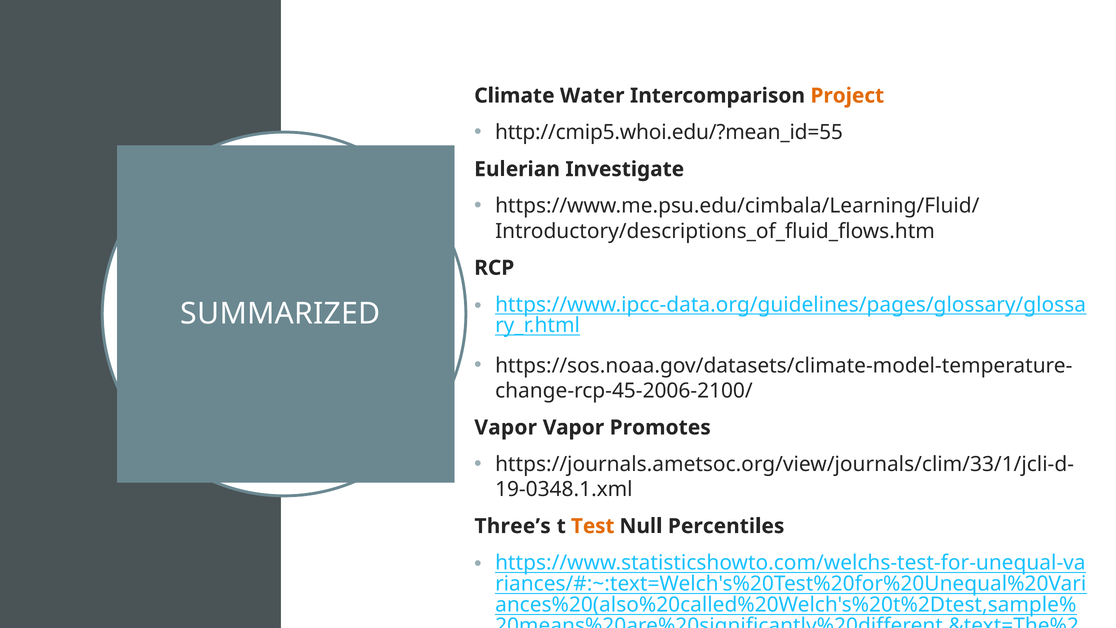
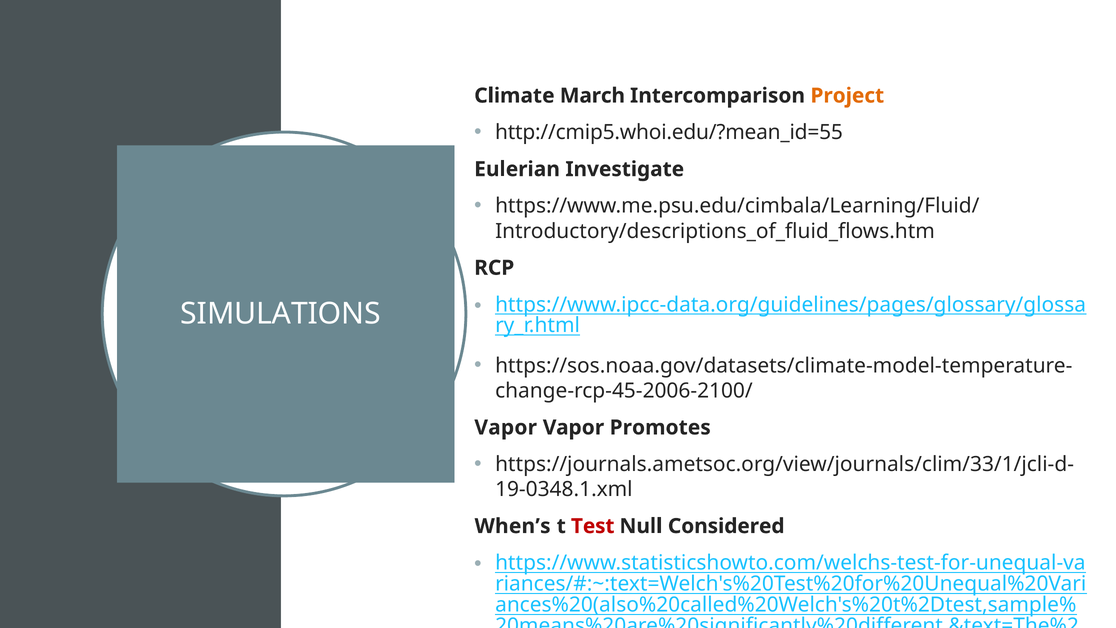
Water: Water -> March
SUMMARIZED: SUMMARIZED -> SIMULATIONS
Three’s: Three’s -> When’s
Test colour: orange -> red
Percentiles: Percentiles -> Considered
